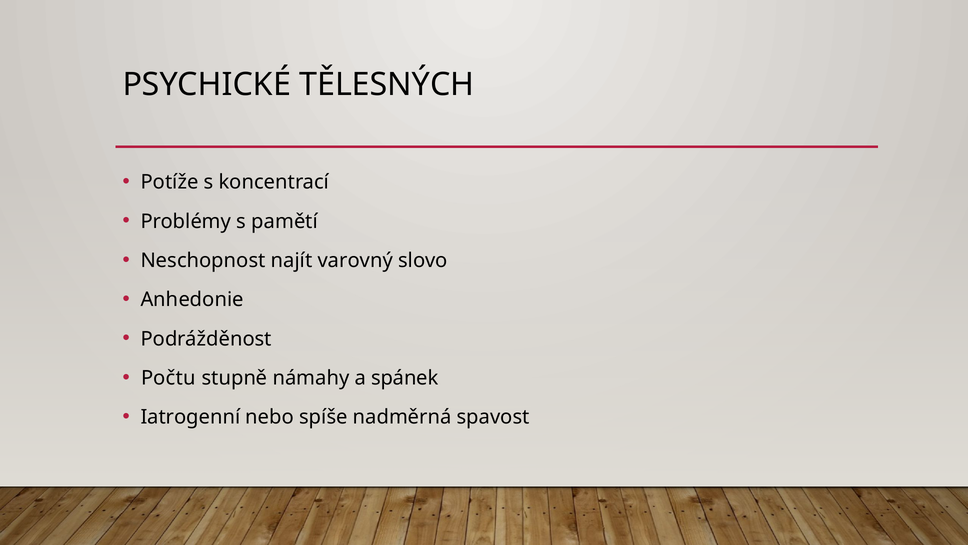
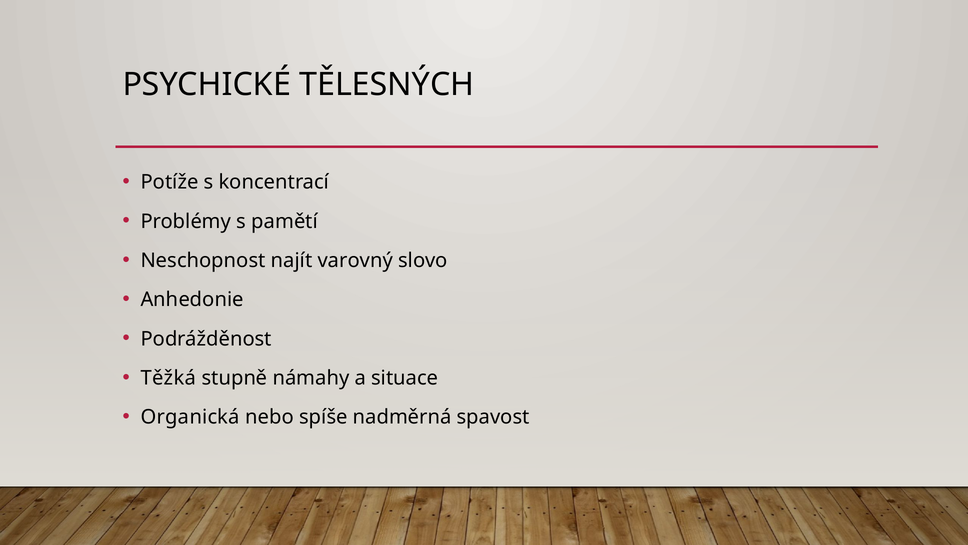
Počtu: Počtu -> Těžká
spánek: spánek -> situace
Iatrogenní: Iatrogenní -> Organická
